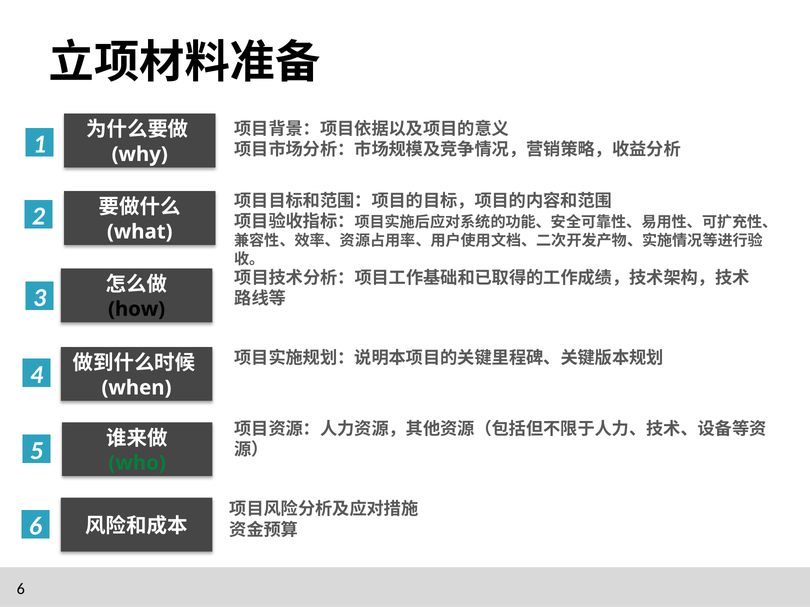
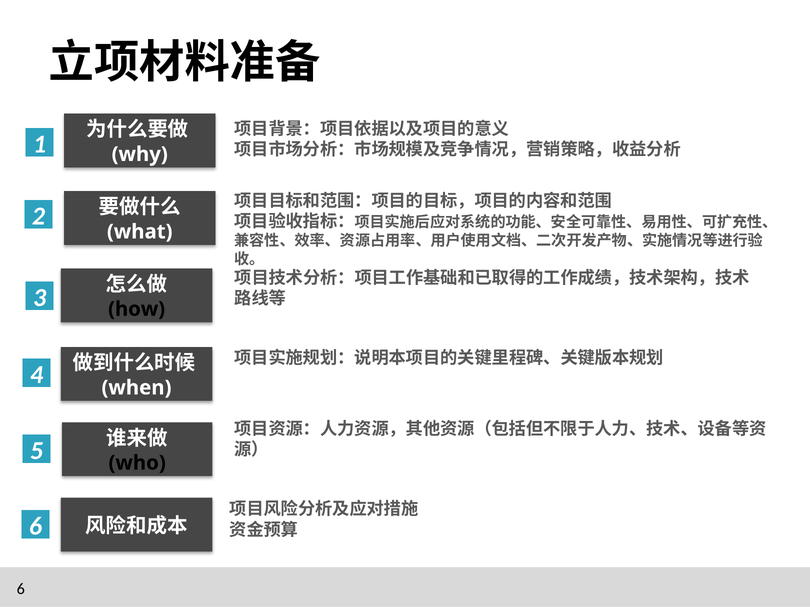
who colour: green -> black
